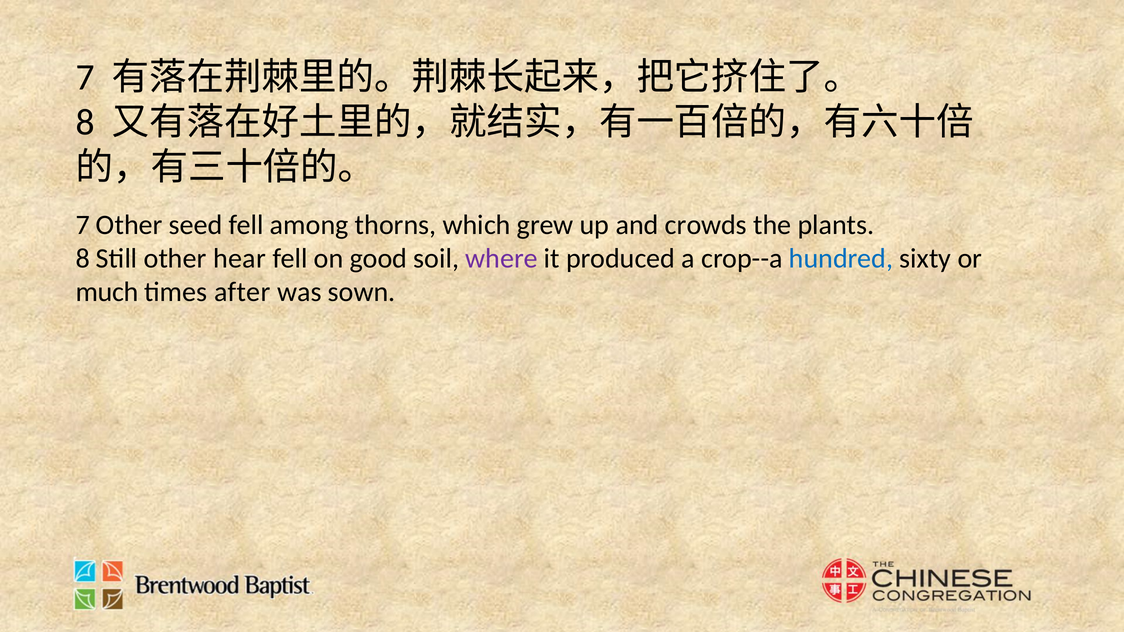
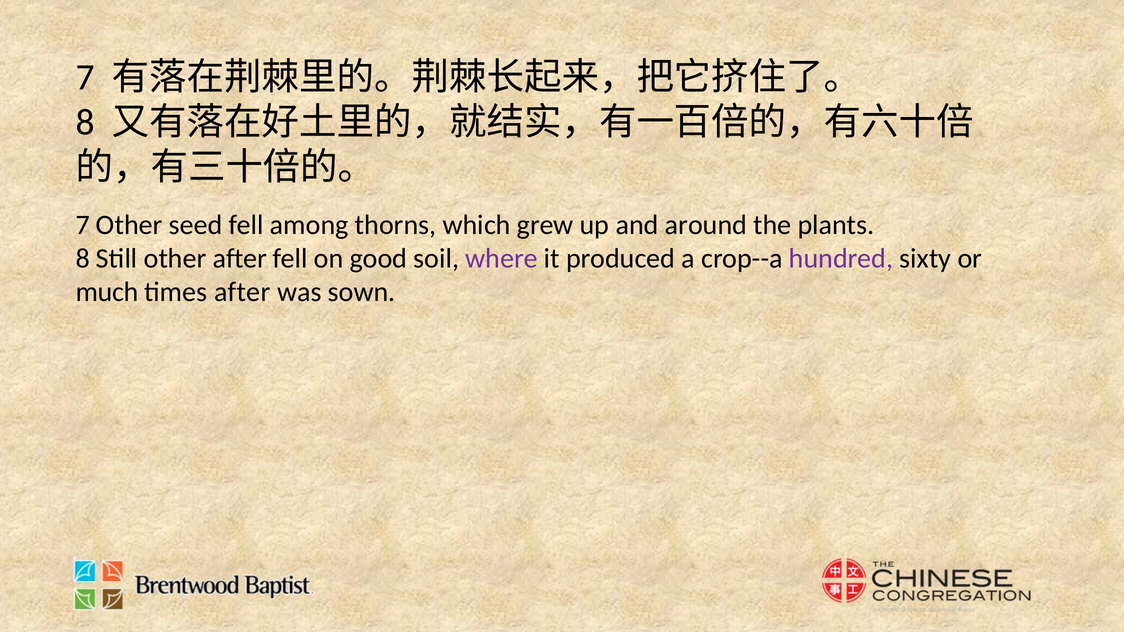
crowds: crowds -> around
other hear: hear -> after
hundred colour: blue -> purple
